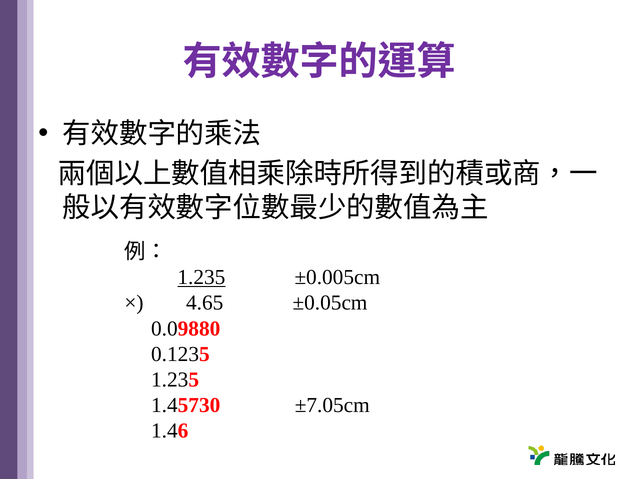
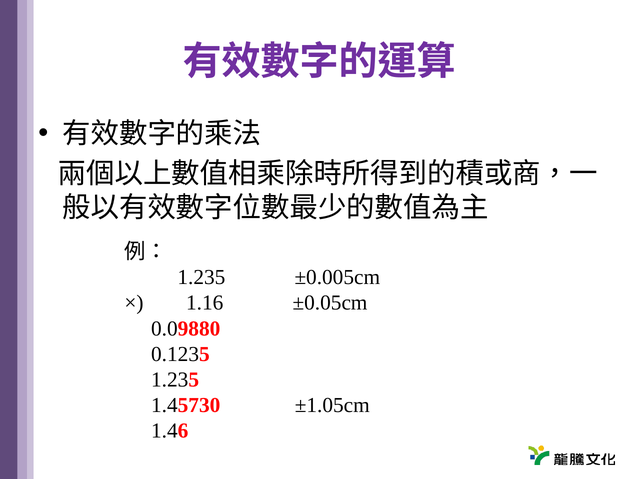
1.235 at (201, 278) underline: present -> none
4.65: 4.65 -> 1.16
±7.05cm: ±7.05cm -> ±1.05cm
